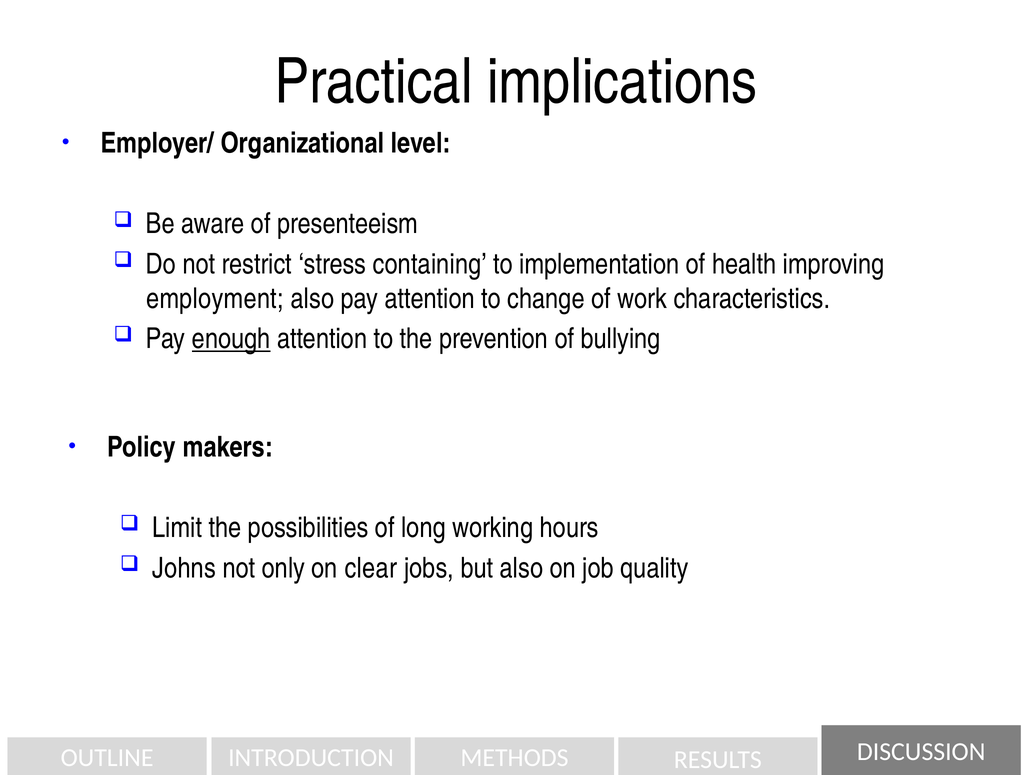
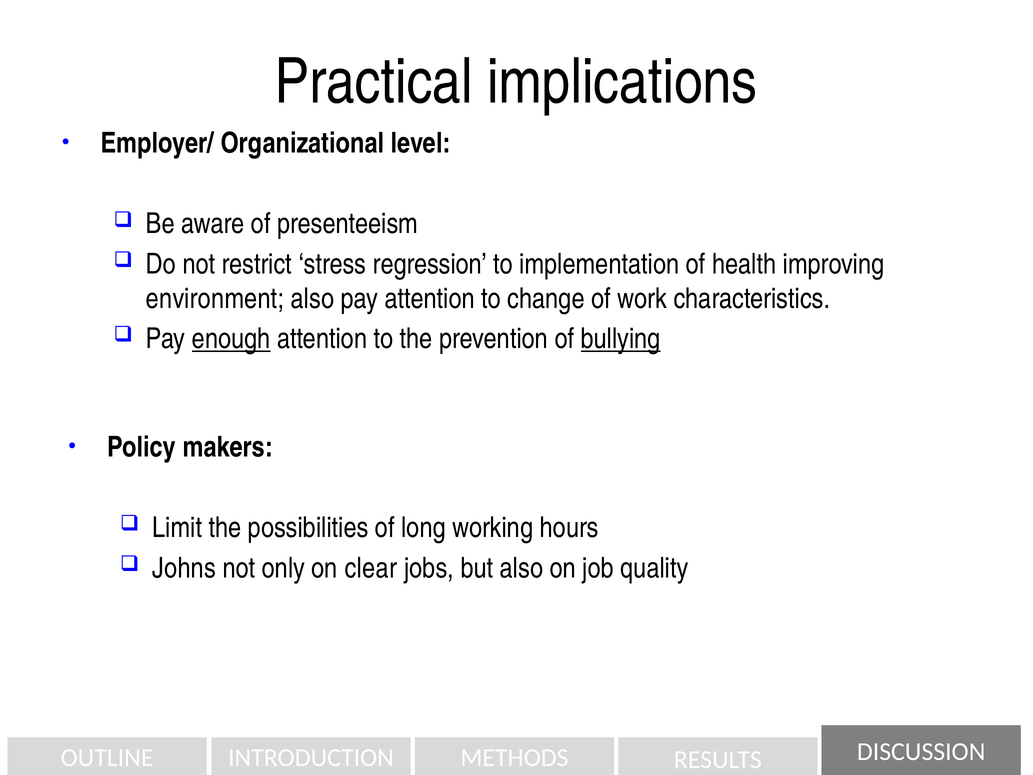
containing: containing -> regression
employment: employment -> environment
bullying underline: none -> present
